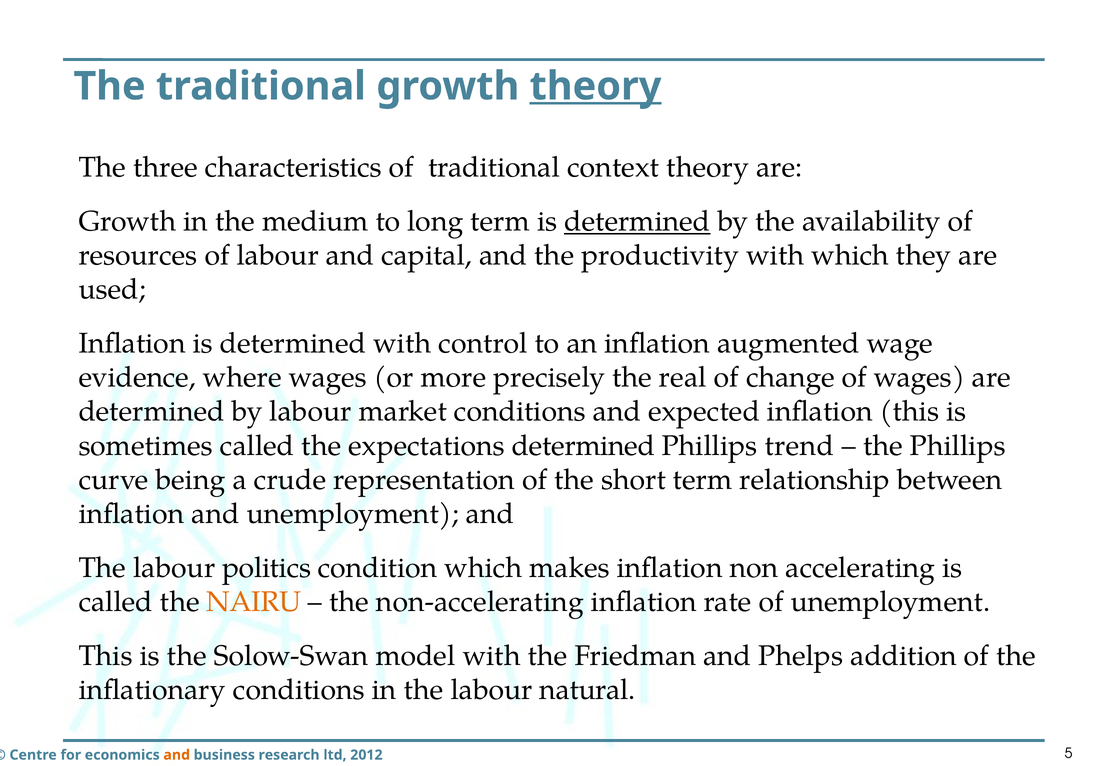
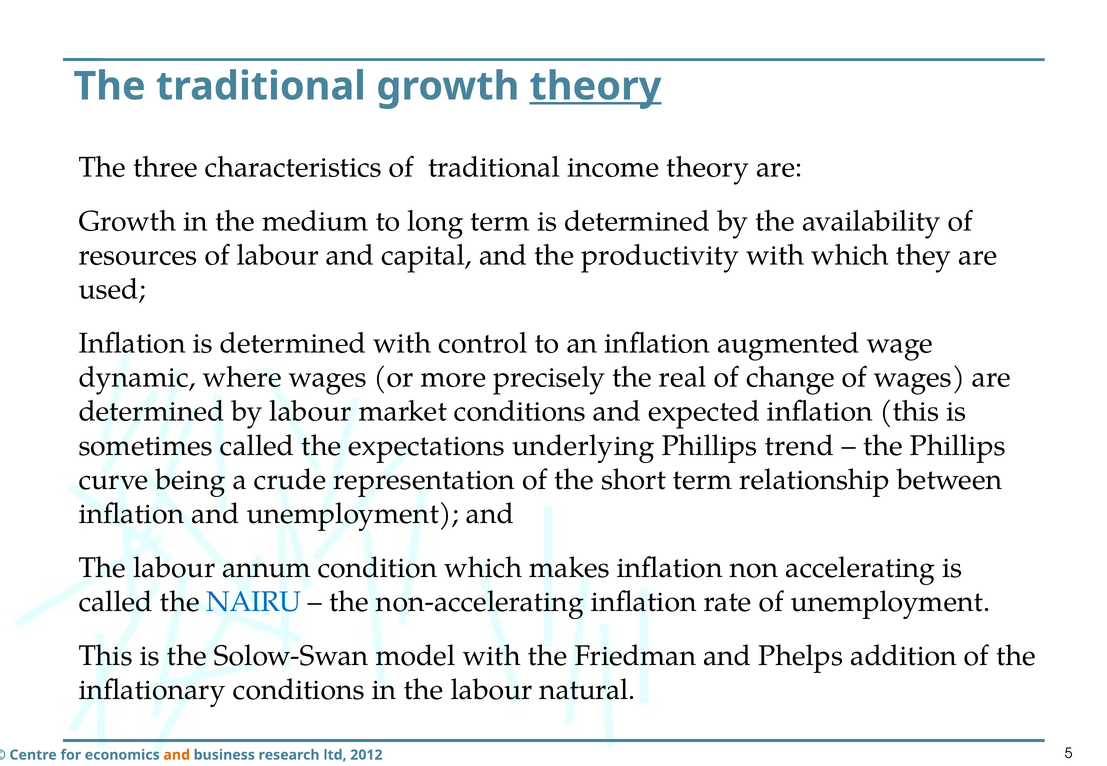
context: context -> income
determined at (637, 222) underline: present -> none
evidence: evidence -> dynamic
expectations determined: determined -> underlying
politics: politics -> annum
NAIRU colour: orange -> blue
